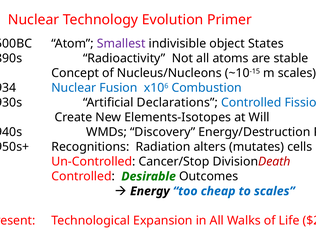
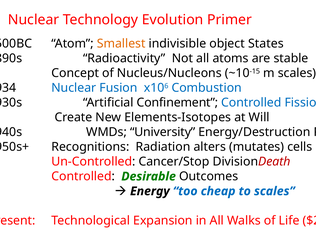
Smallest colour: purple -> orange
Declarations: Declarations -> Confinement
Discovery: Discovery -> University
